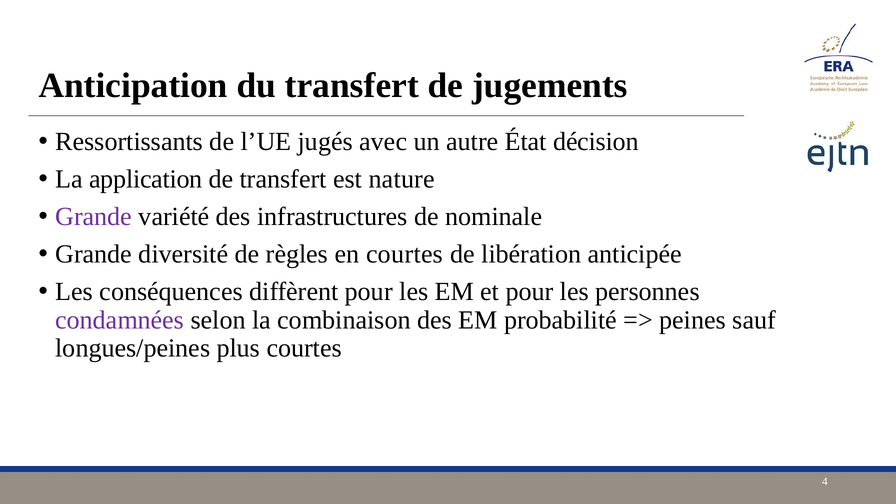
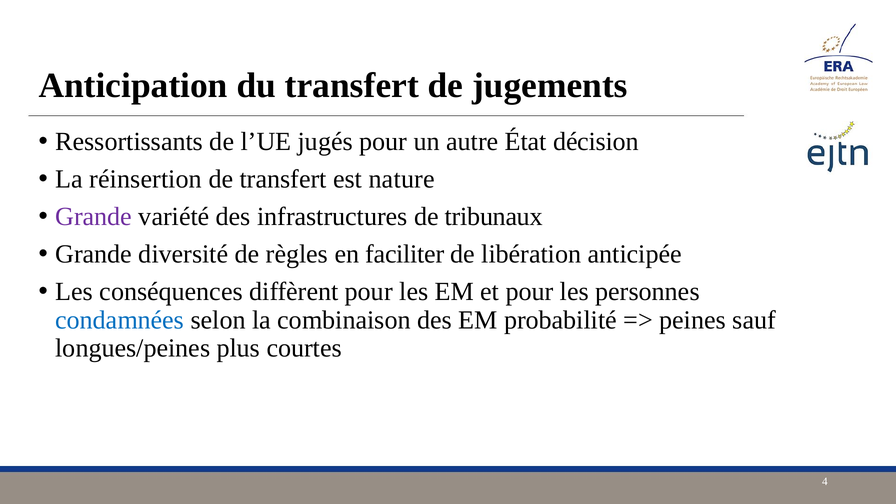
jugés avec: avec -> pour
application: application -> réinsertion
nominale: nominale -> tribunaux
en courtes: courtes -> faciliter
condamnées colour: purple -> blue
